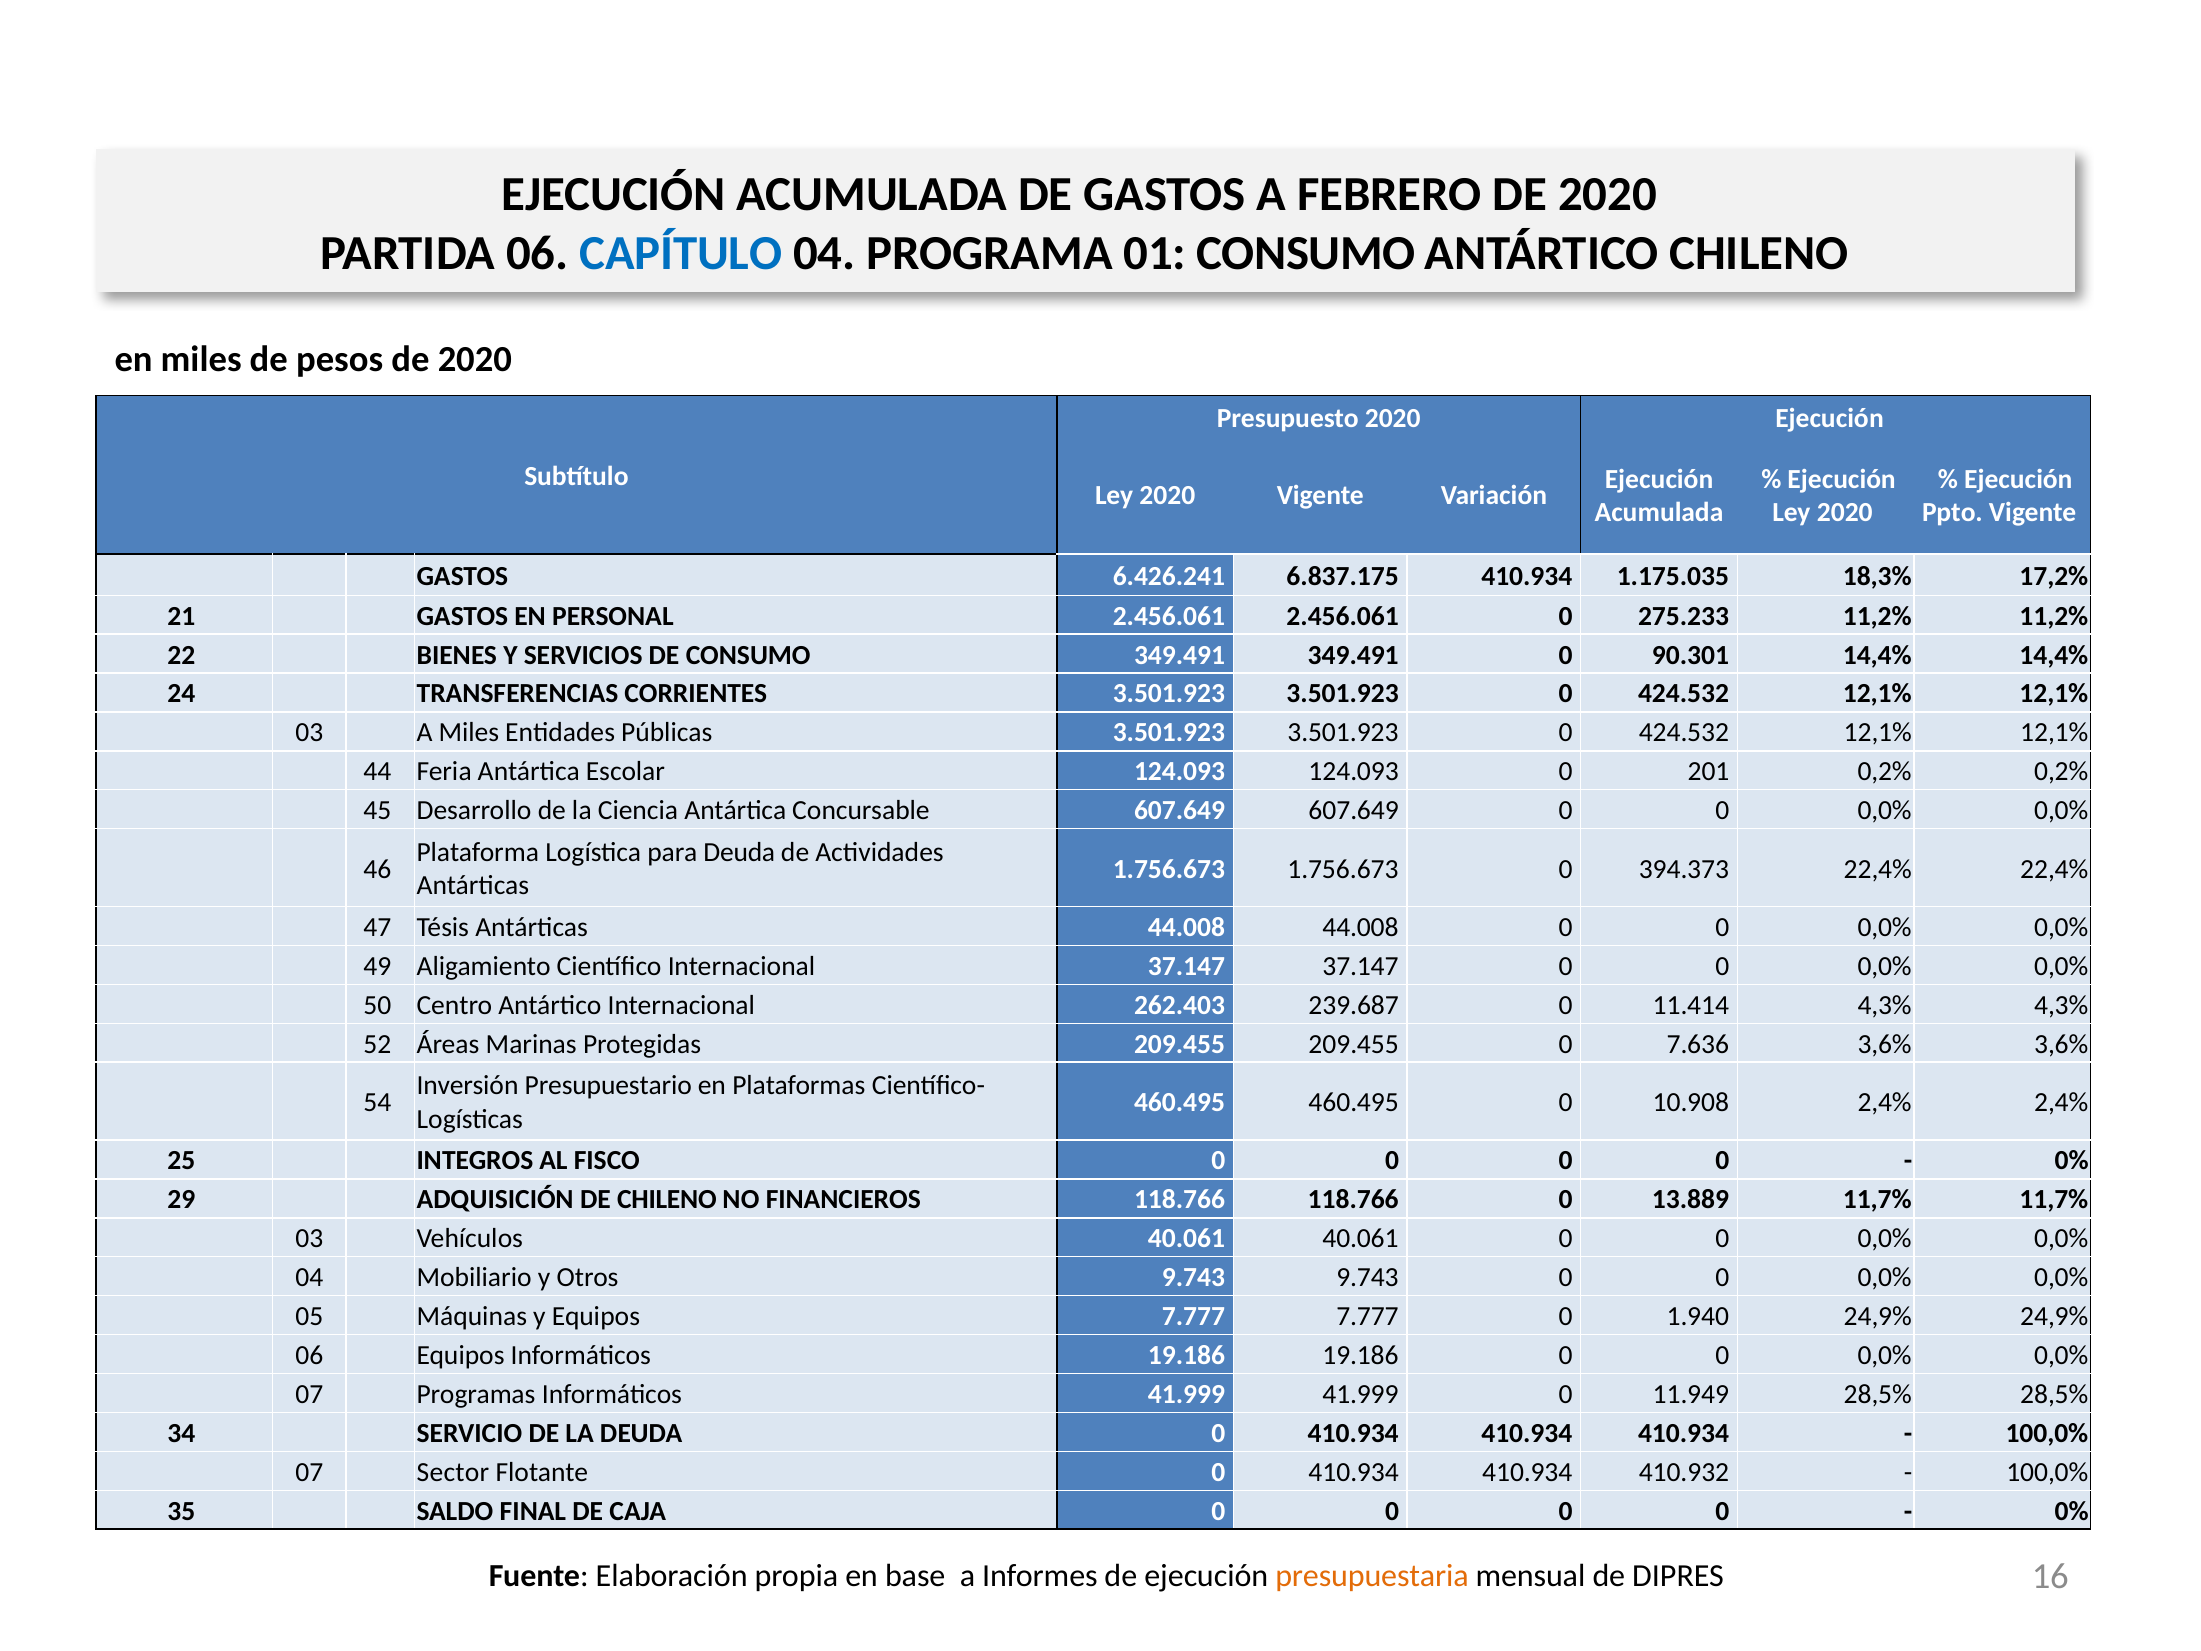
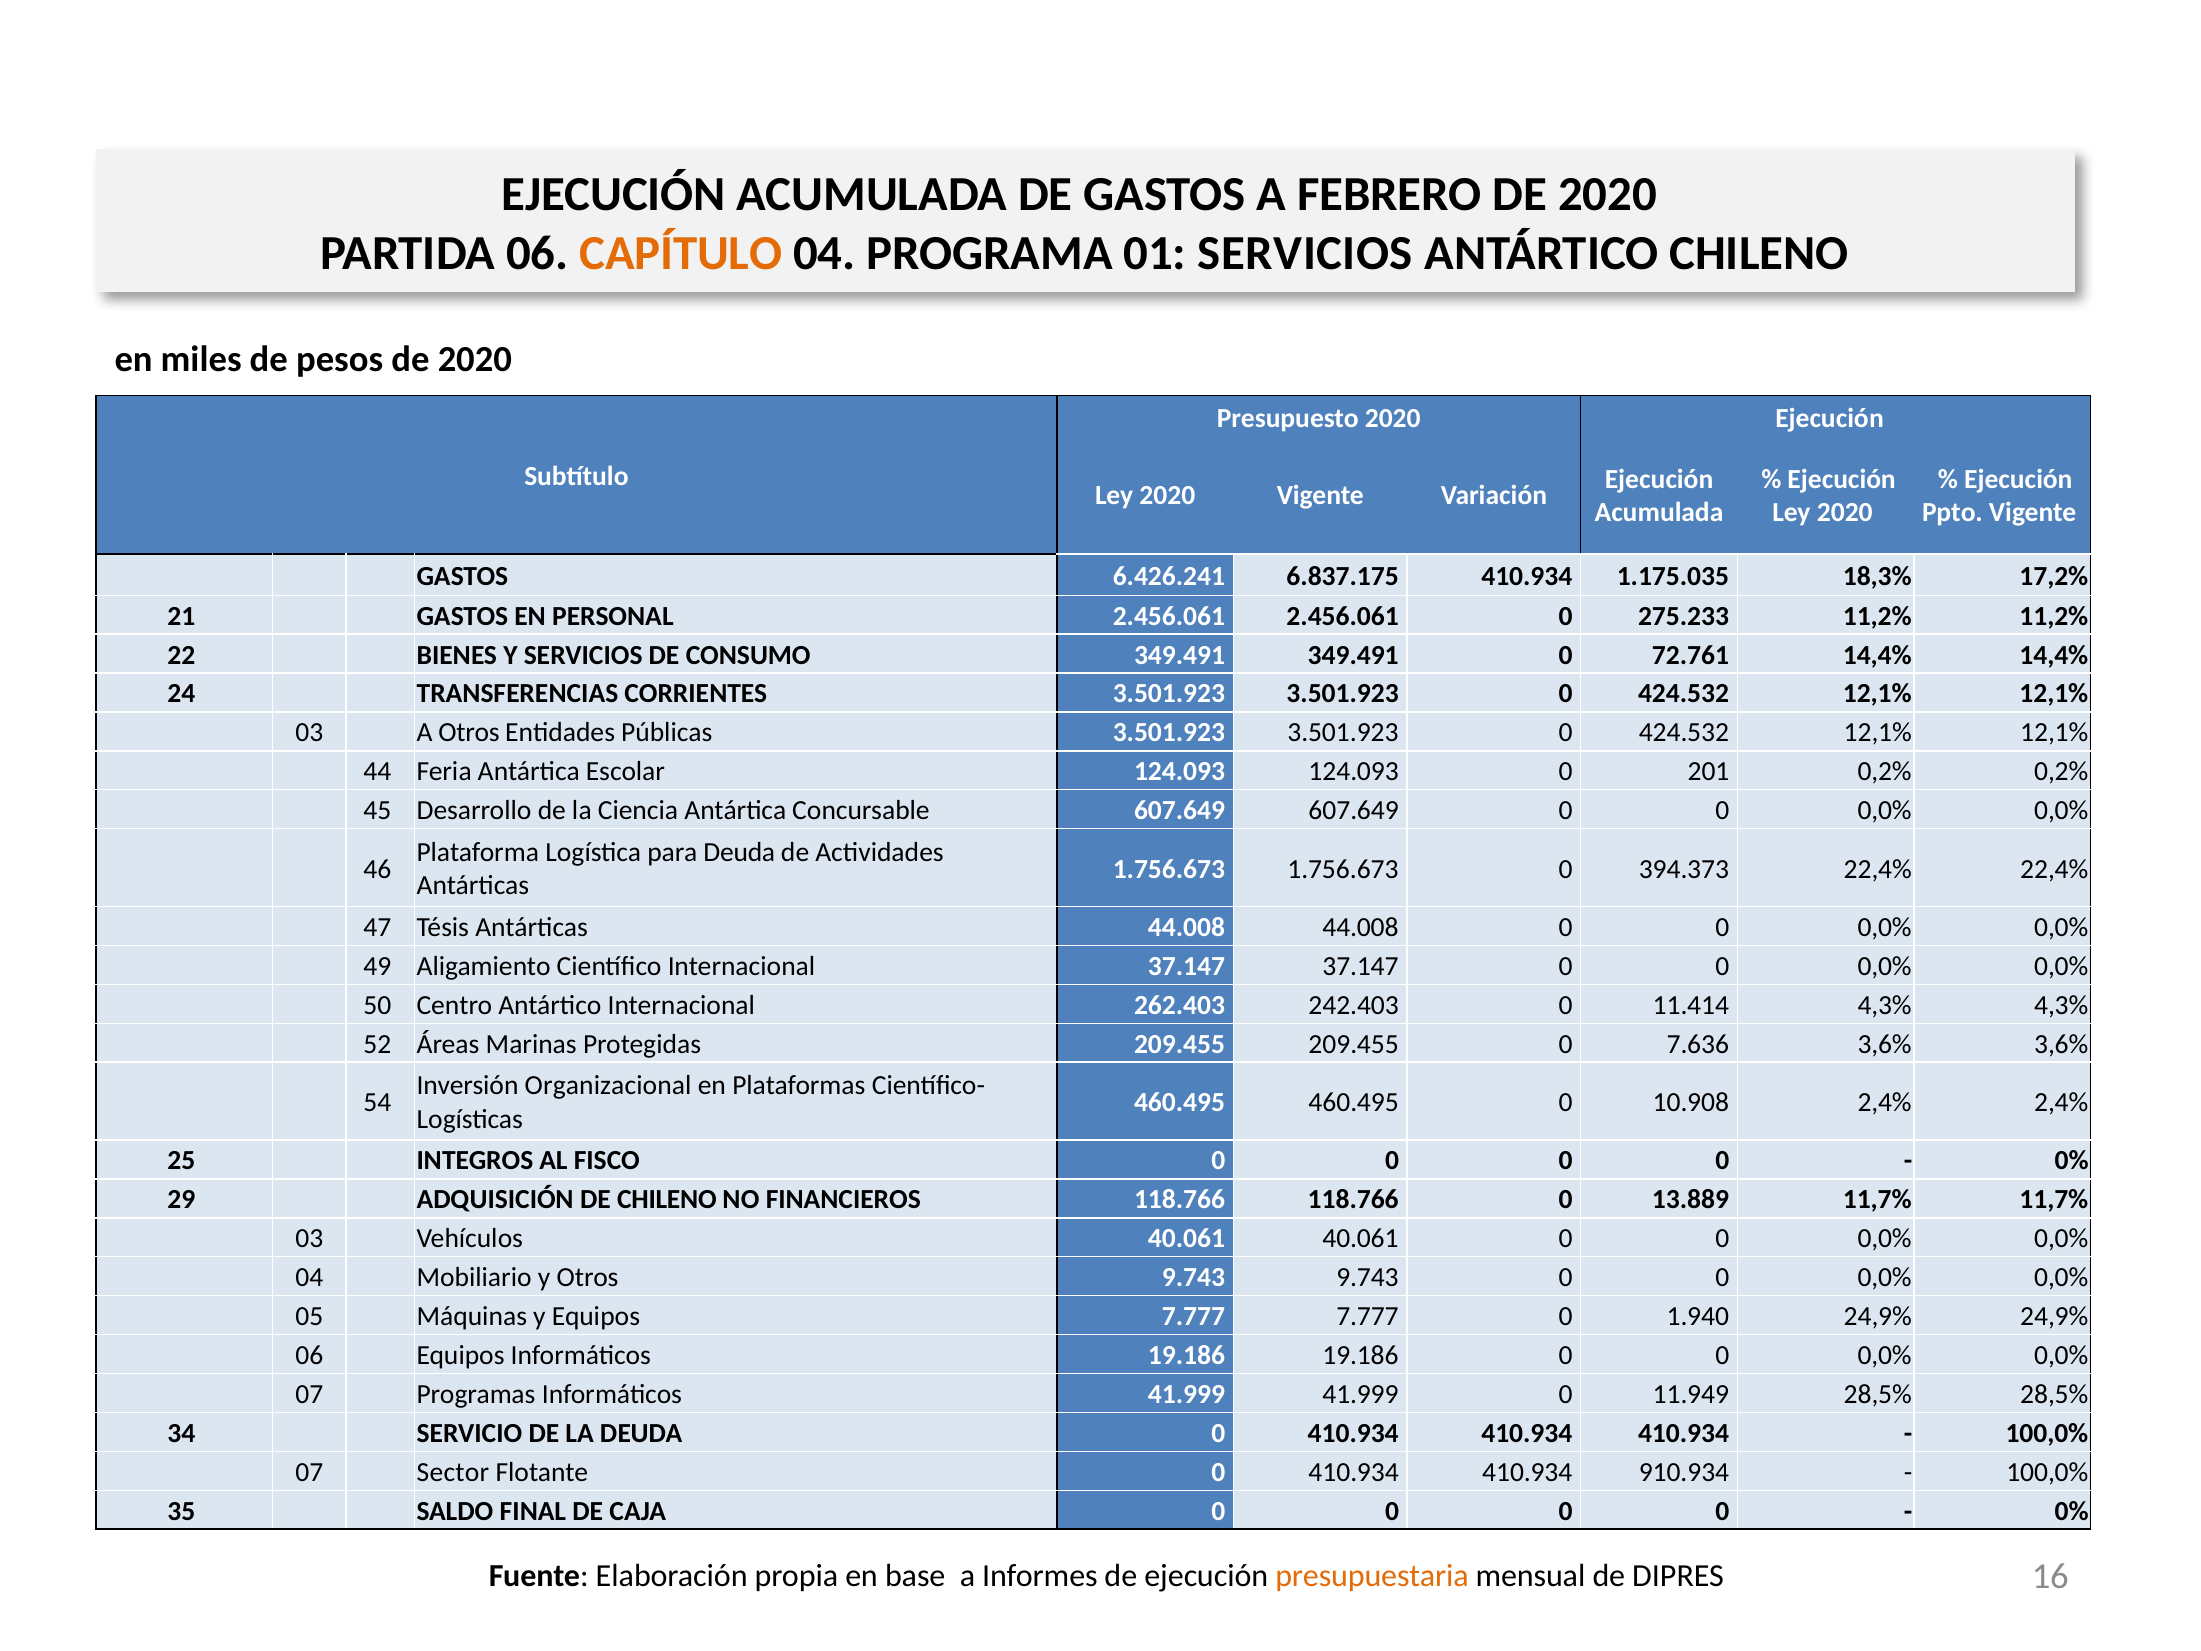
CAPÍTULO colour: blue -> orange
01 CONSUMO: CONSUMO -> SERVICIOS
90.301: 90.301 -> 72.761
A Miles: Miles -> Otros
239.687: 239.687 -> 242.403
Presupuestario: Presupuestario -> Organizacional
410.932: 410.932 -> 910.934
